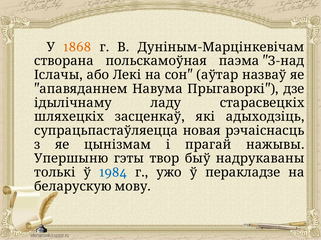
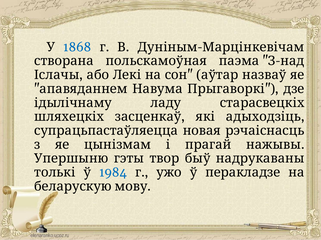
1868 colour: orange -> blue
